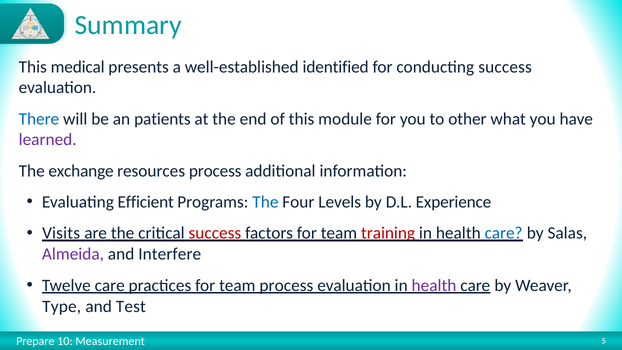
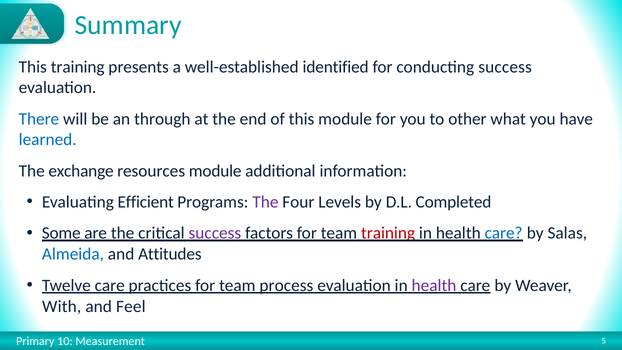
This medical: medical -> training
patients: patients -> through
learned colour: purple -> blue
resources process: process -> module
The at (265, 202) colour: blue -> purple
Experience: Experience -> Completed
Visits: Visits -> Some
success at (215, 233) colour: red -> purple
Almeida colour: purple -> blue
Interfere: Interfere -> Attitudes
Type: Type -> With
Test: Test -> Feel
Prepare: Prepare -> Primary
